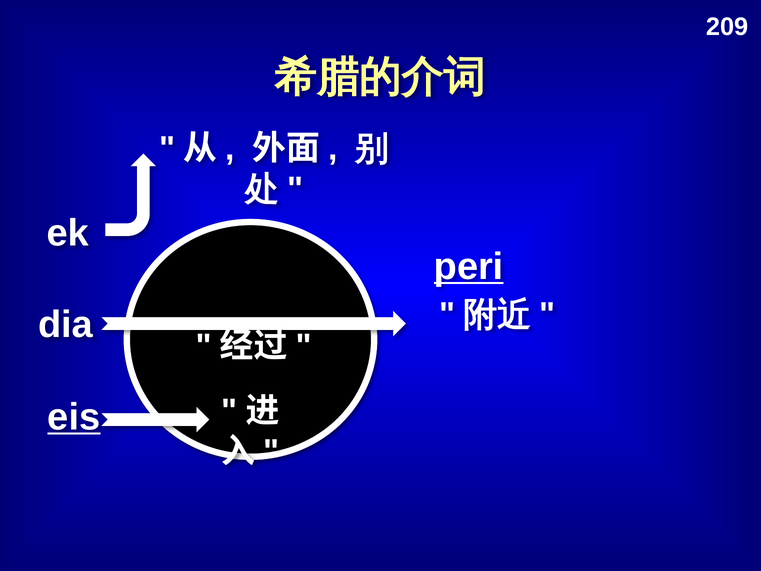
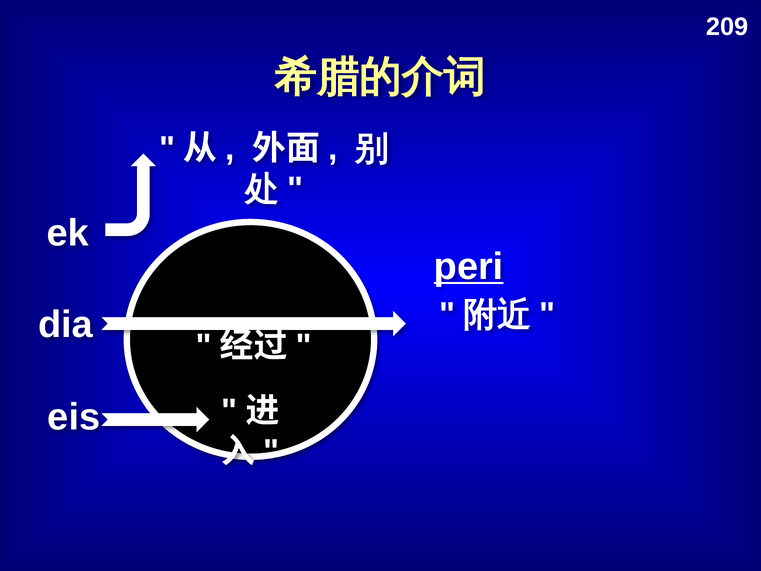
eis underline: present -> none
